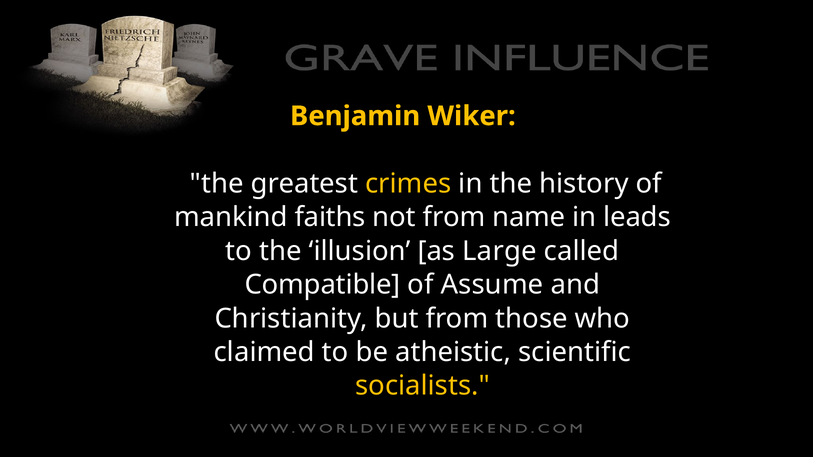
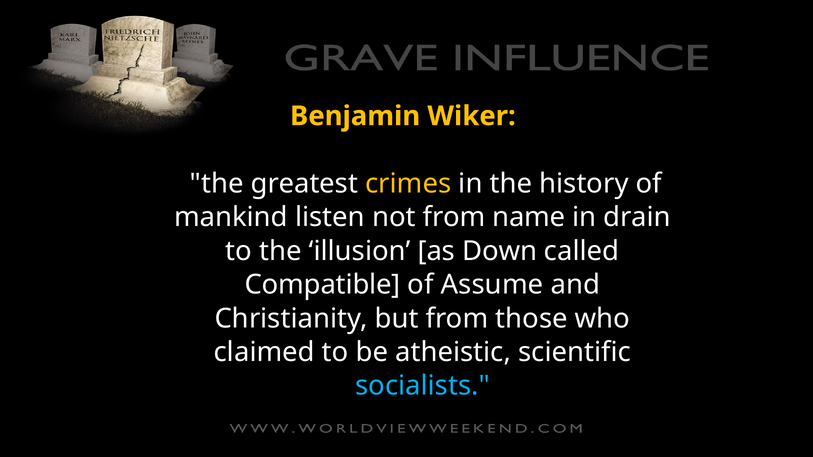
faiths: faiths -> listen
leads: leads -> drain
Large: Large -> Down
socialists colour: yellow -> light blue
